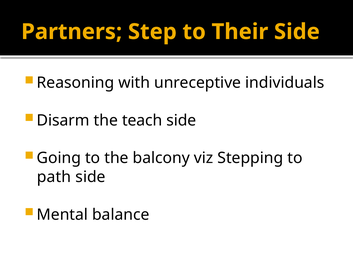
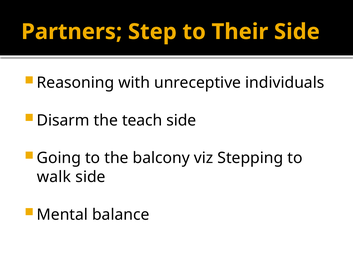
path: path -> walk
